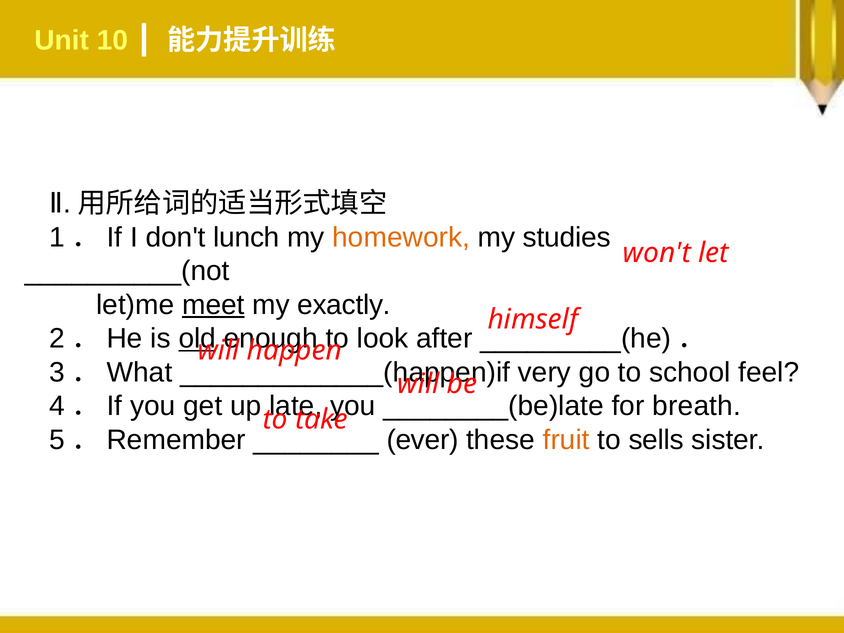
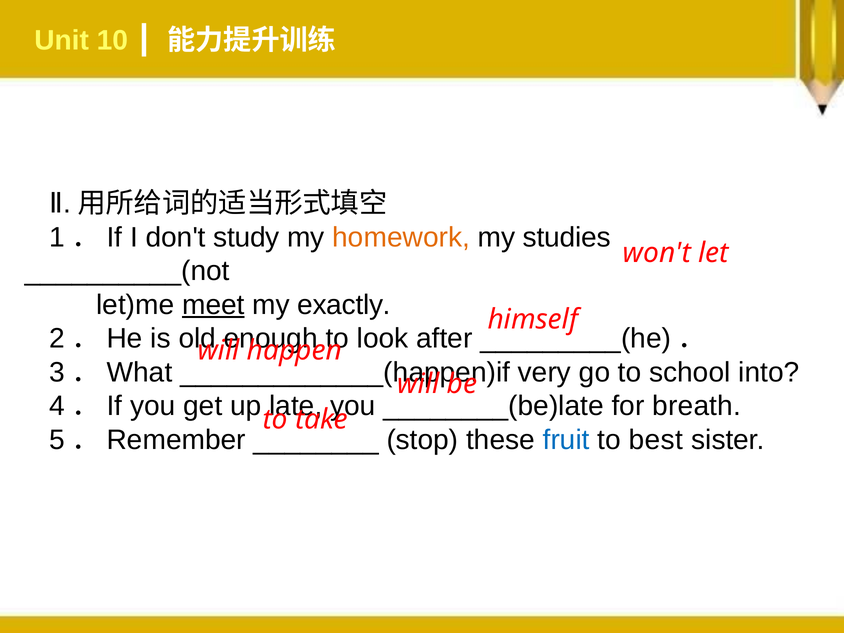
lunch: lunch -> study
old underline: present -> none
feel: feel -> into
ever: ever -> stop
fruit colour: orange -> blue
sells: sells -> best
